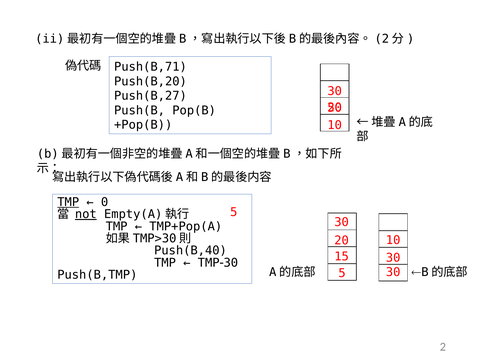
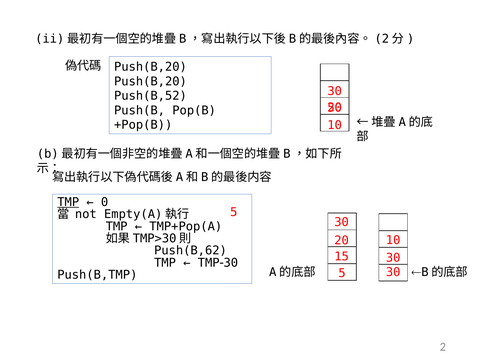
Push(B,71 at (150, 67): Push(B,71 -> Push(B,20
Push(B,27: Push(B,27 -> Push(B,52
not underline: present -> none
Push(B,40: Push(B,40 -> Push(B,62
